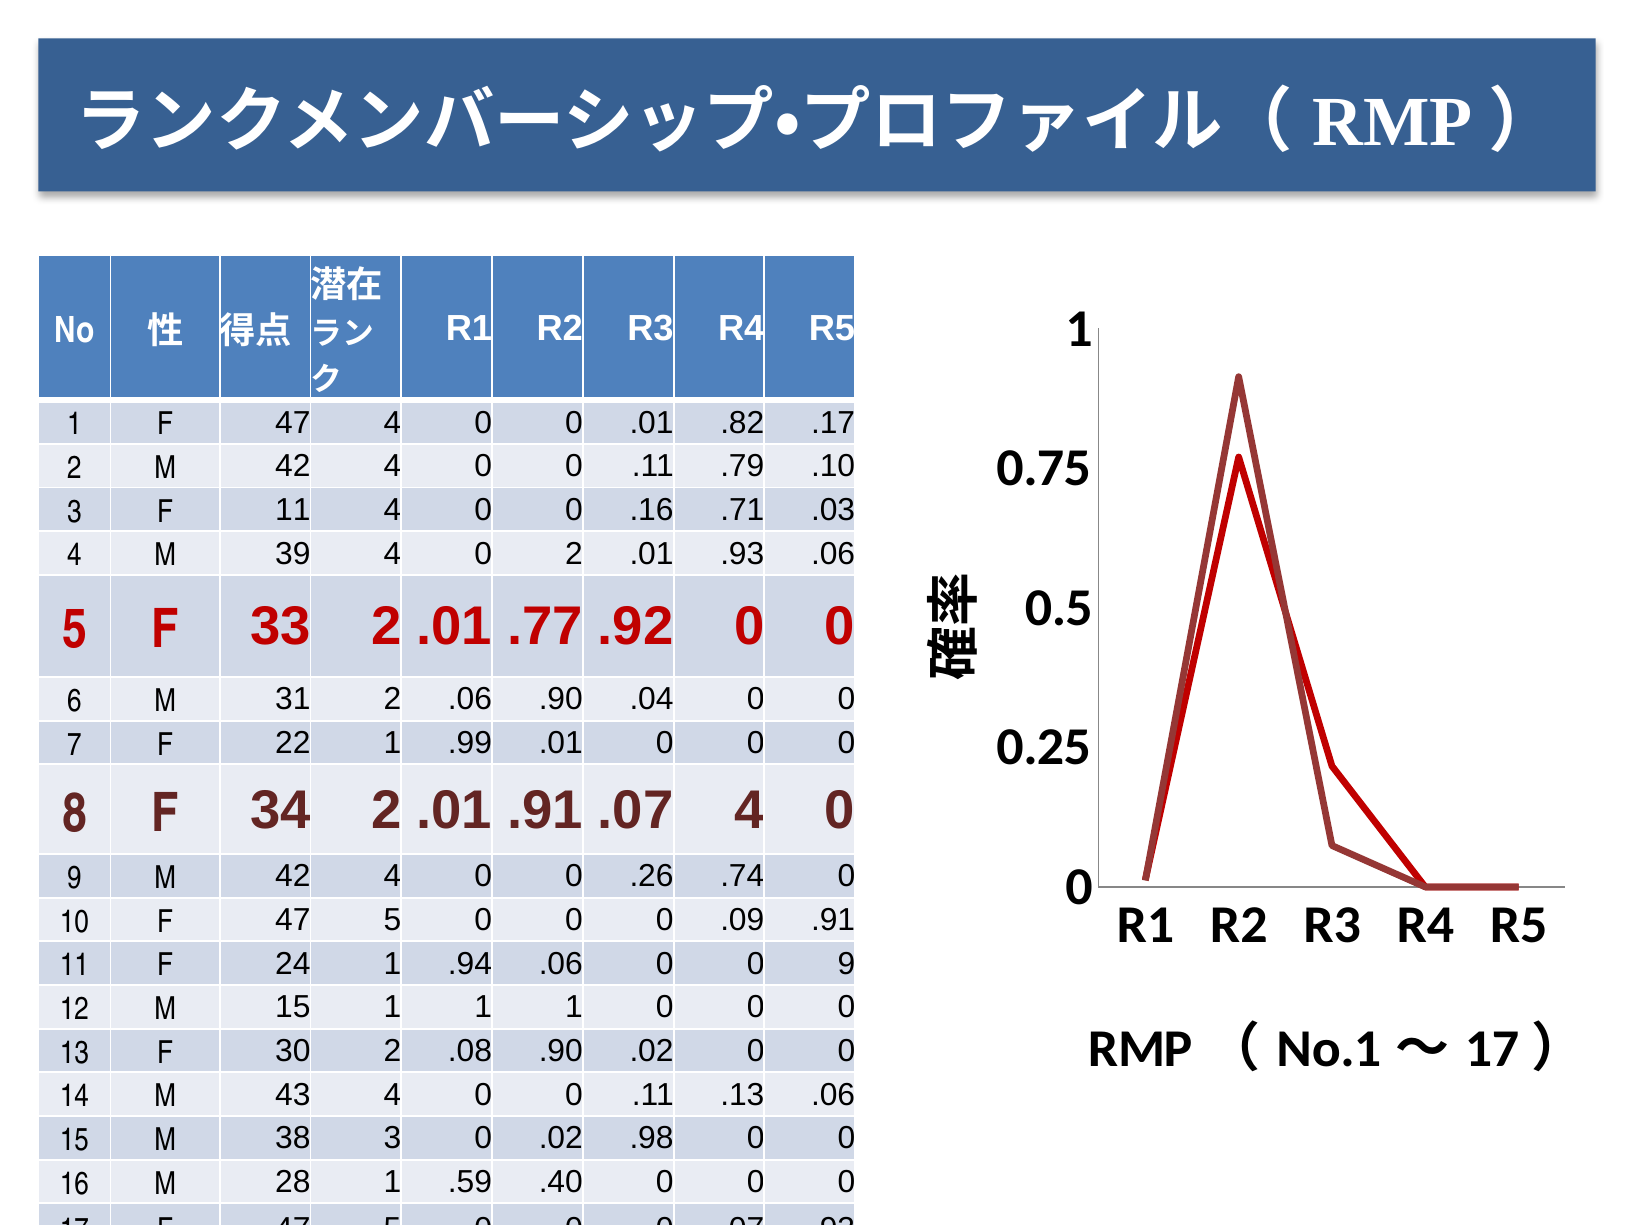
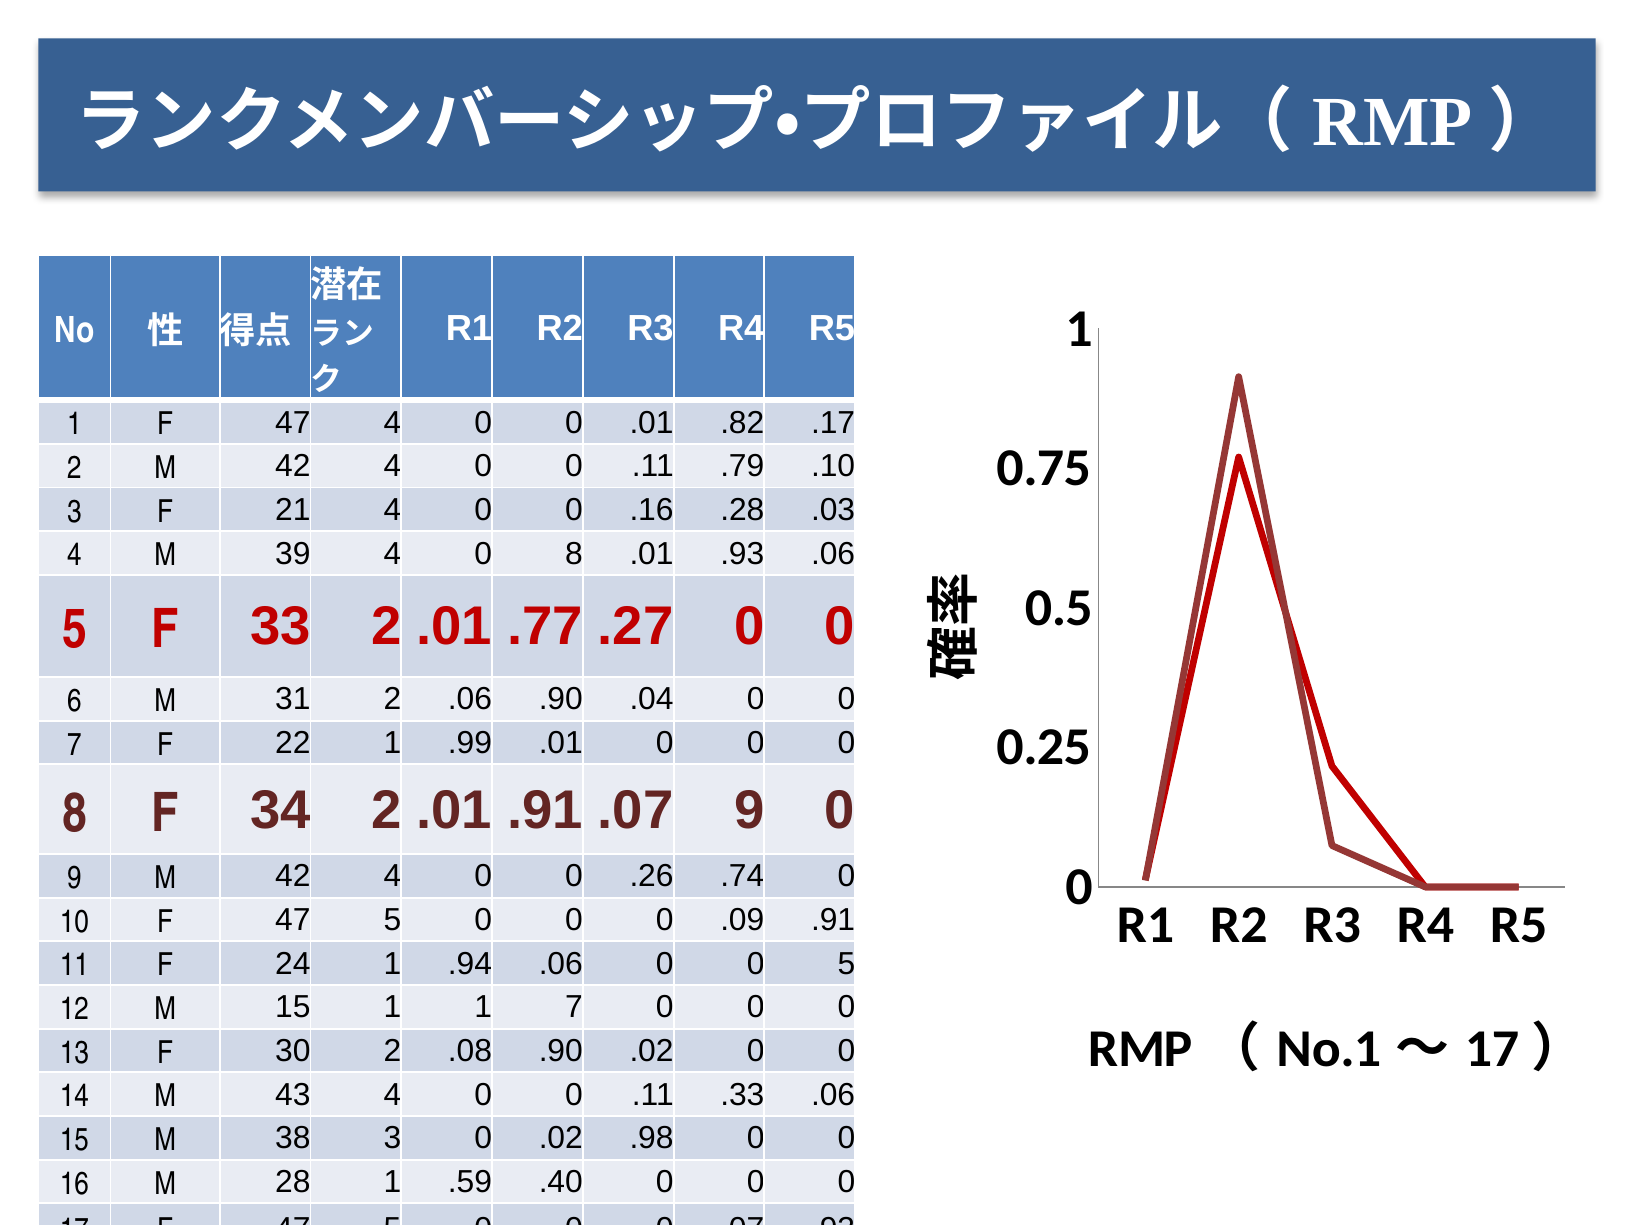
F 11: 11 -> 21
.71: .71 -> .28
4 0 2: 2 -> 8
.92: .92 -> .27
.07 4: 4 -> 9
0 0 9: 9 -> 5
1 1 1: 1 -> 7
.13: .13 -> .33
